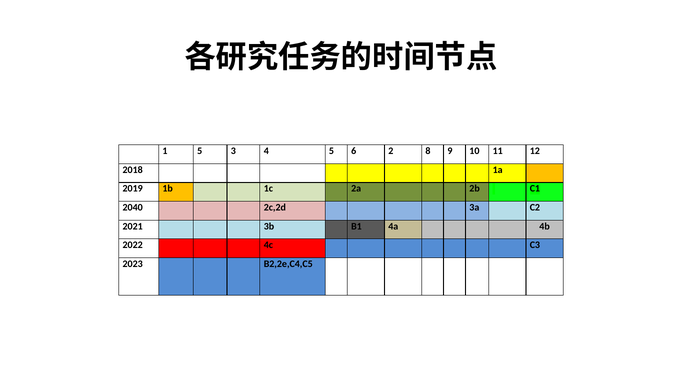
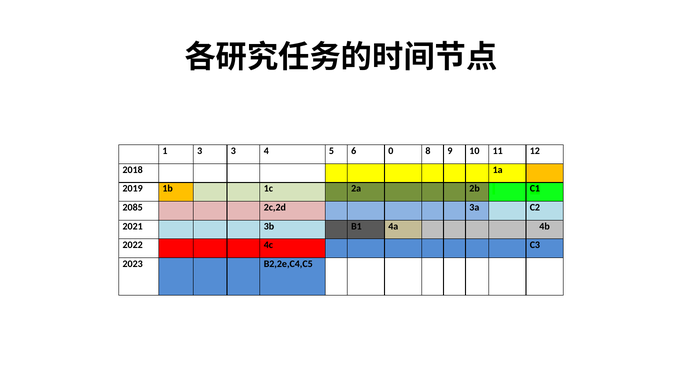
1 5: 5 -> 3
2: 2 -> 0
2040: 2040 -> 2085
